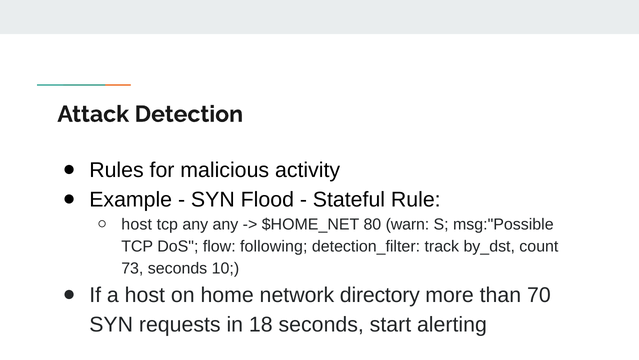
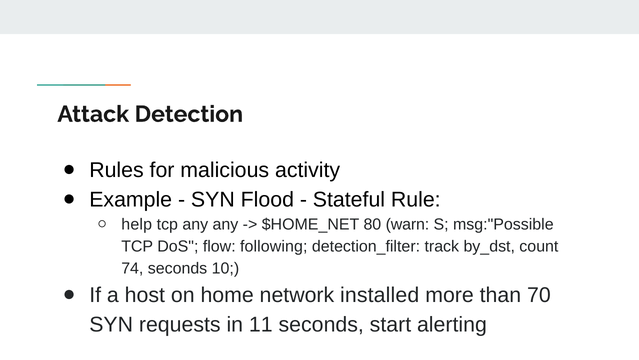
host at (137, 224): host -> help
73: 73 -> 74
directory: directory -> installed
18: 18 -> 11
